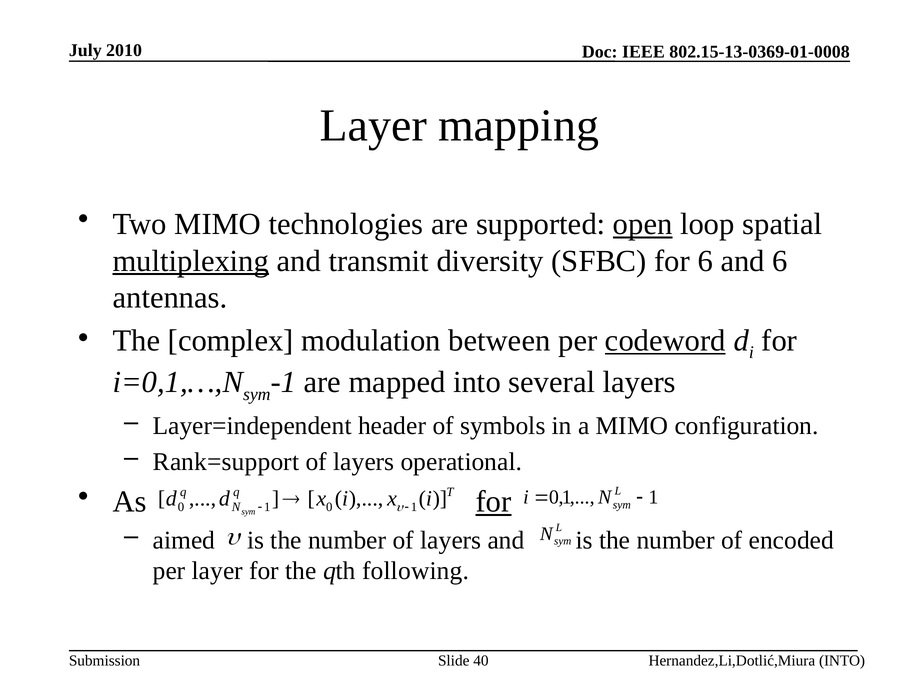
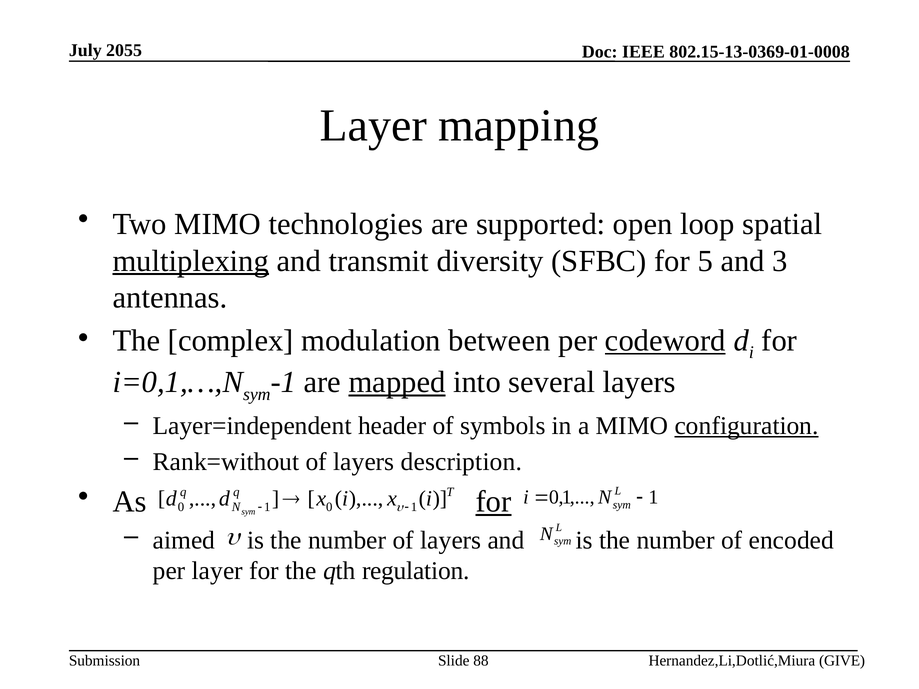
2010: 2010 -> 2055
open underline: present -> none
for 6: 6 -> 5
and 6: 6 -> 3
mapped underline: none -> present
configuration underline: none -> present
Rank=support: Rank=support -> Rank=without
operational: operational -> description
following: following -> regulation
40: 40 -> 88
Hernandez,Li,Dotlić,Miura INTO: INTO -> GIVE
